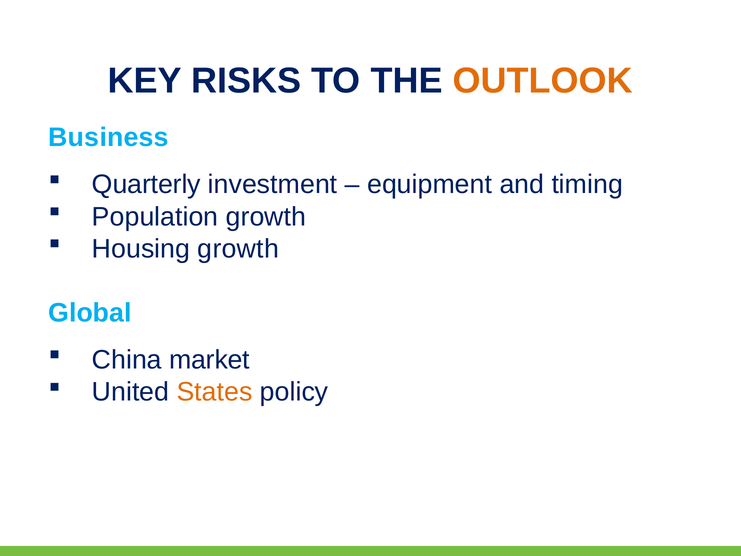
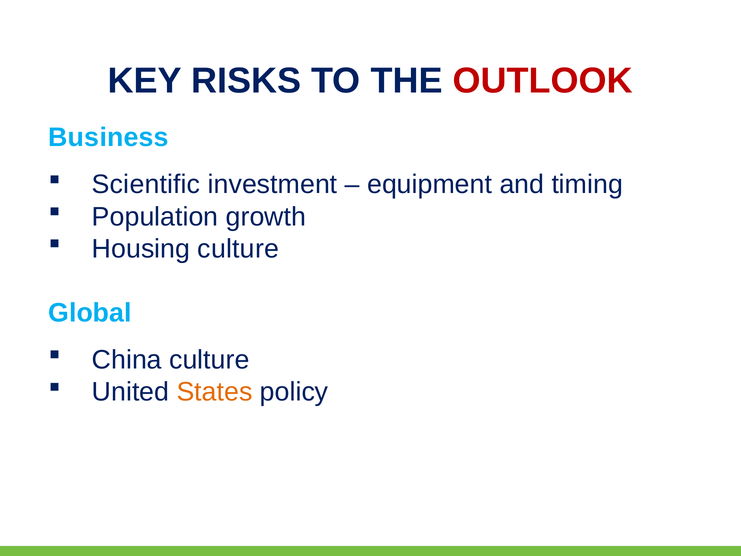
OUTLOOK colour: orange -> red
Quarterly: Quarterly -> Scientific
Housing growth: growth -> culture
China market: market -> culture
